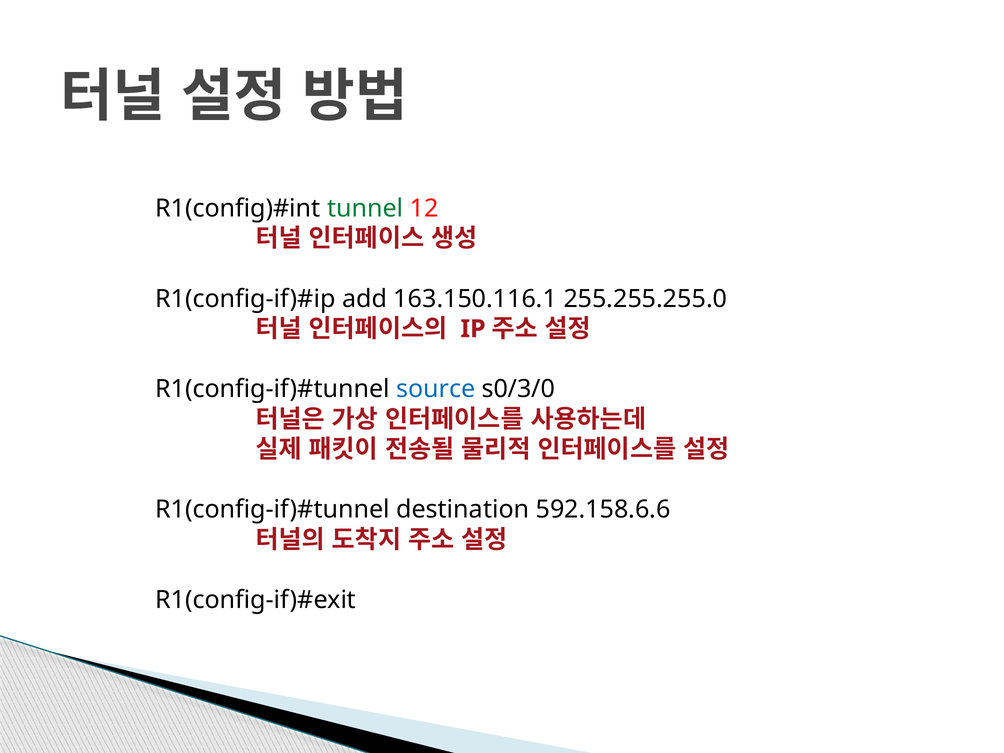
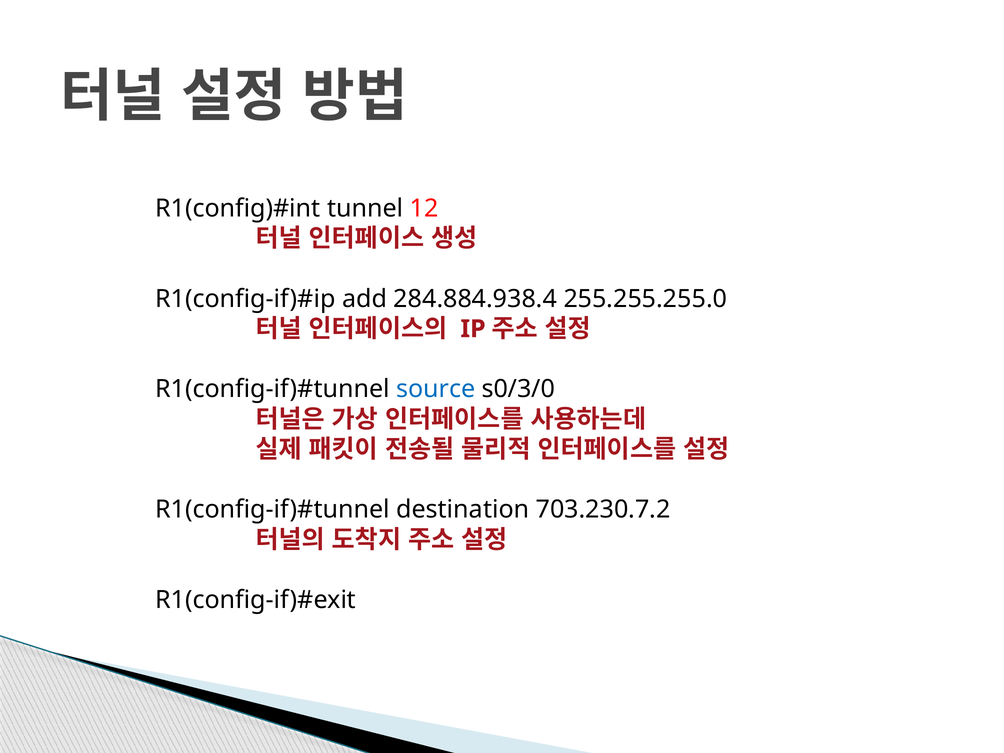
tunnel colour: green -> black
163.150.116.1: 163.150.116.1 -> 284.884.938.4
592.158.6.6: 592.158.6.6 -> 703.230.7.2
